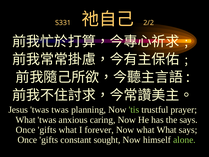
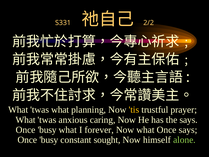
Jesus at (18, 110): Jesus -> What
twas twas: twas -> what
tis colour: light green -> yellow
gifts at (47, 130): gifts -> busy
what What: What -> Once
gifts at (49, 140): gifts -> busy
